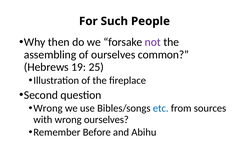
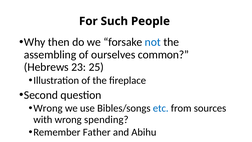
not colour: purple -> blue
19: 19 -> 23
wrong ourselves: ourselves -> spending
Before: Before -> Father
